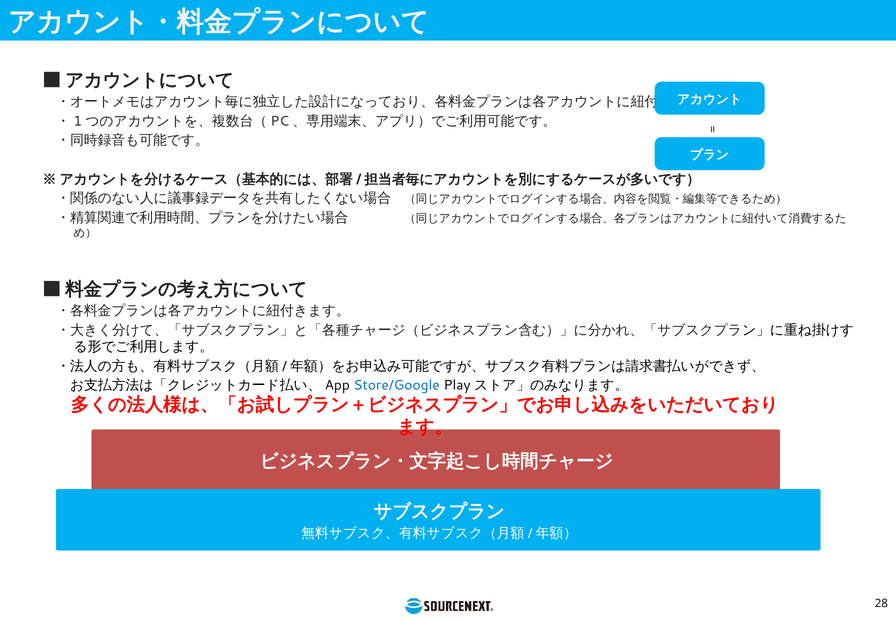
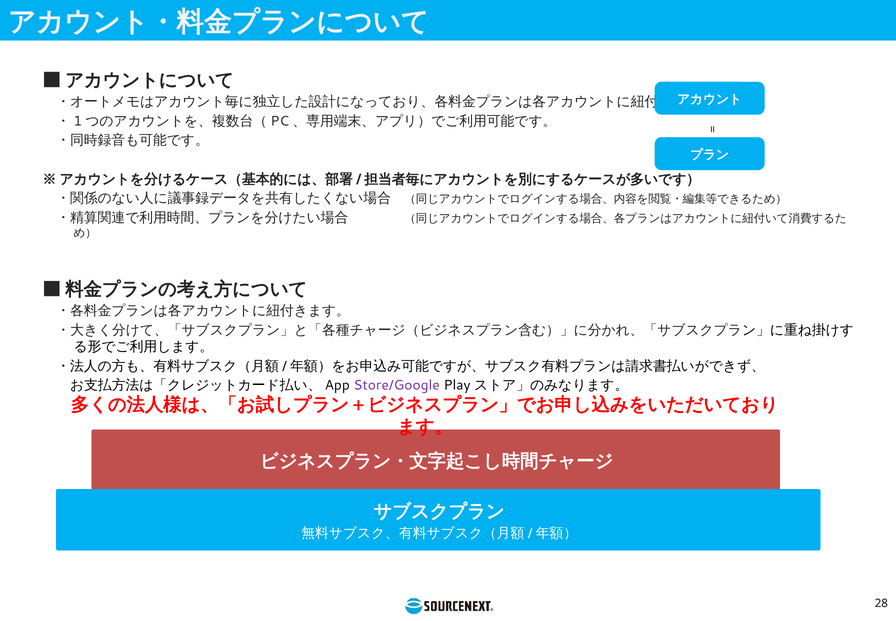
Store/Google colour: blue -> purple
